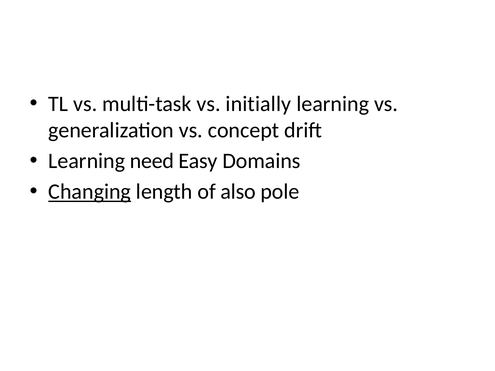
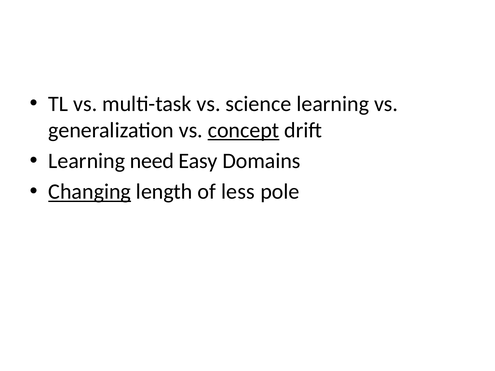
initially: initially -> science
concept underline: none -> present
also: also -> less
